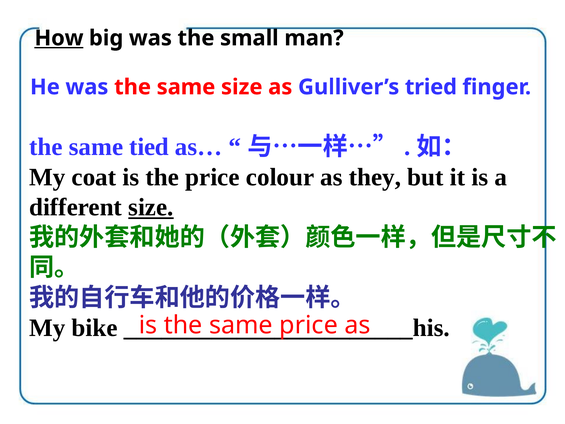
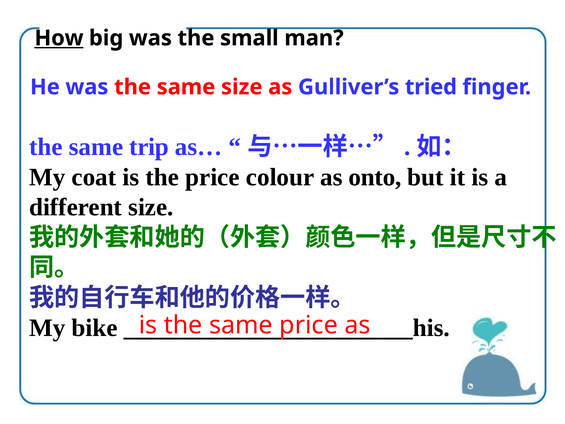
tied: tied -> trip
they: they -> onto
size at (151, 207) underline: present -> none
